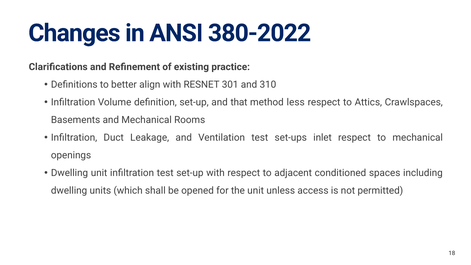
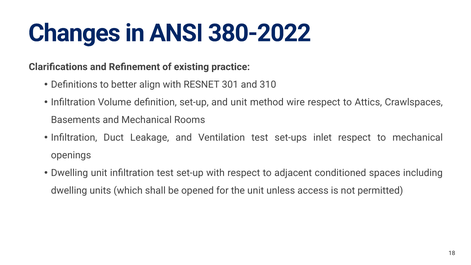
and that: that -> unit
less: less -> wire
